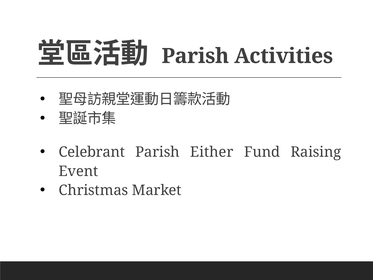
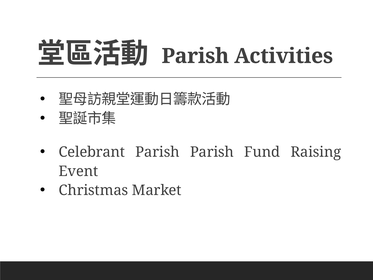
Parish Either: Either -> Parish
